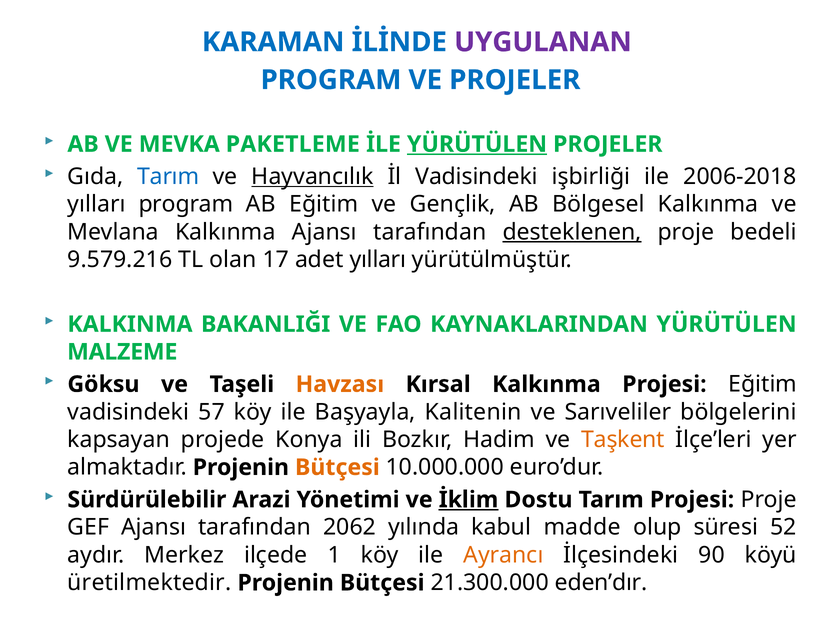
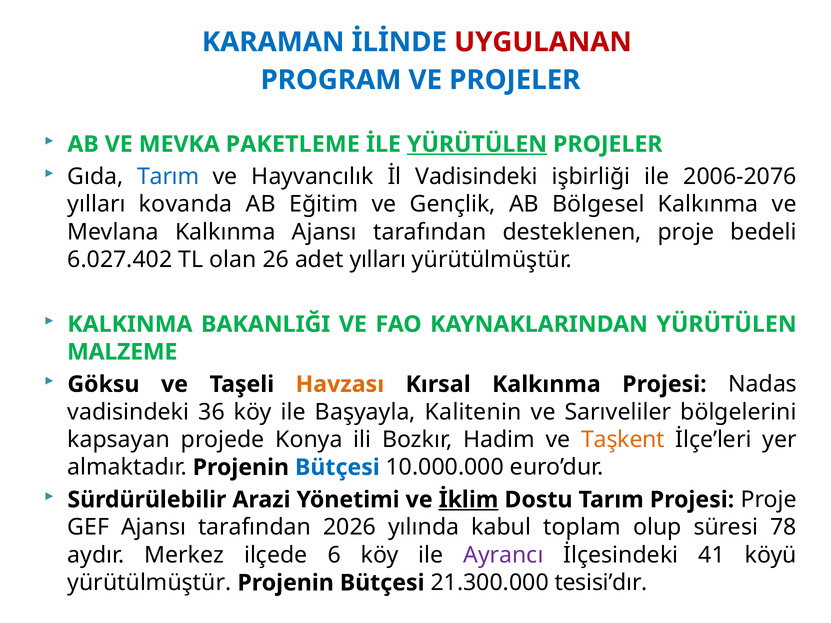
UYGULANAN colour: purple -> red
Hayvancılık underline: present -> none
2006-2018: 2006-2018 -> 2006-2076
yılları program: program -> kovanda
desteklenen underline: present -> none
9.579.216: 9.579.216 -> 6.027.402
17: 17 -> 26
Projesi Eğitim: Eğitim -> Nadas
57: 57 -> 36
Bütçesi at (337, 468) colour: orange -> blue
2062: 2062 -> 2026
madde: madde -> toplam
52: 52 -> 78
1: 1 -> 6
Ayrancı colour: orange -> purple
90: 90 -> 41
üretilmektedir at (149, 583): üretilmektedir -> yürütülmüştür
eden’dır: eden’dır -> tesisi’dır
